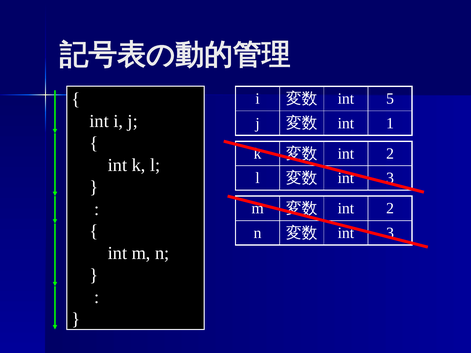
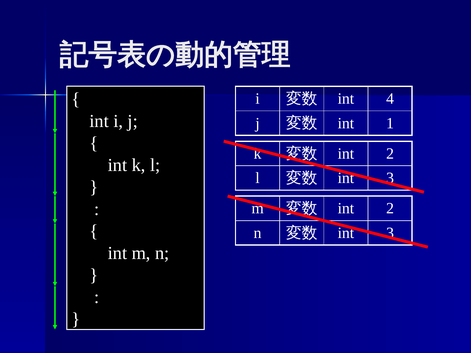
5: 5 -> 4
